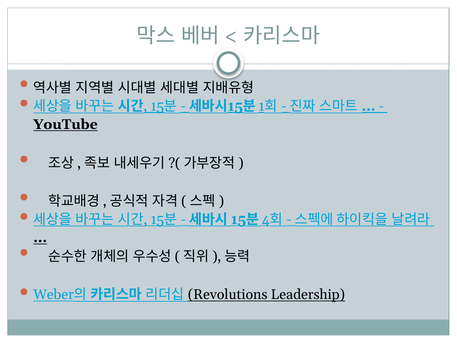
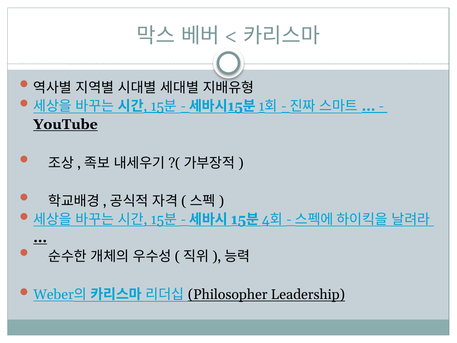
Revolutions: Revolutions -> Philosopher
